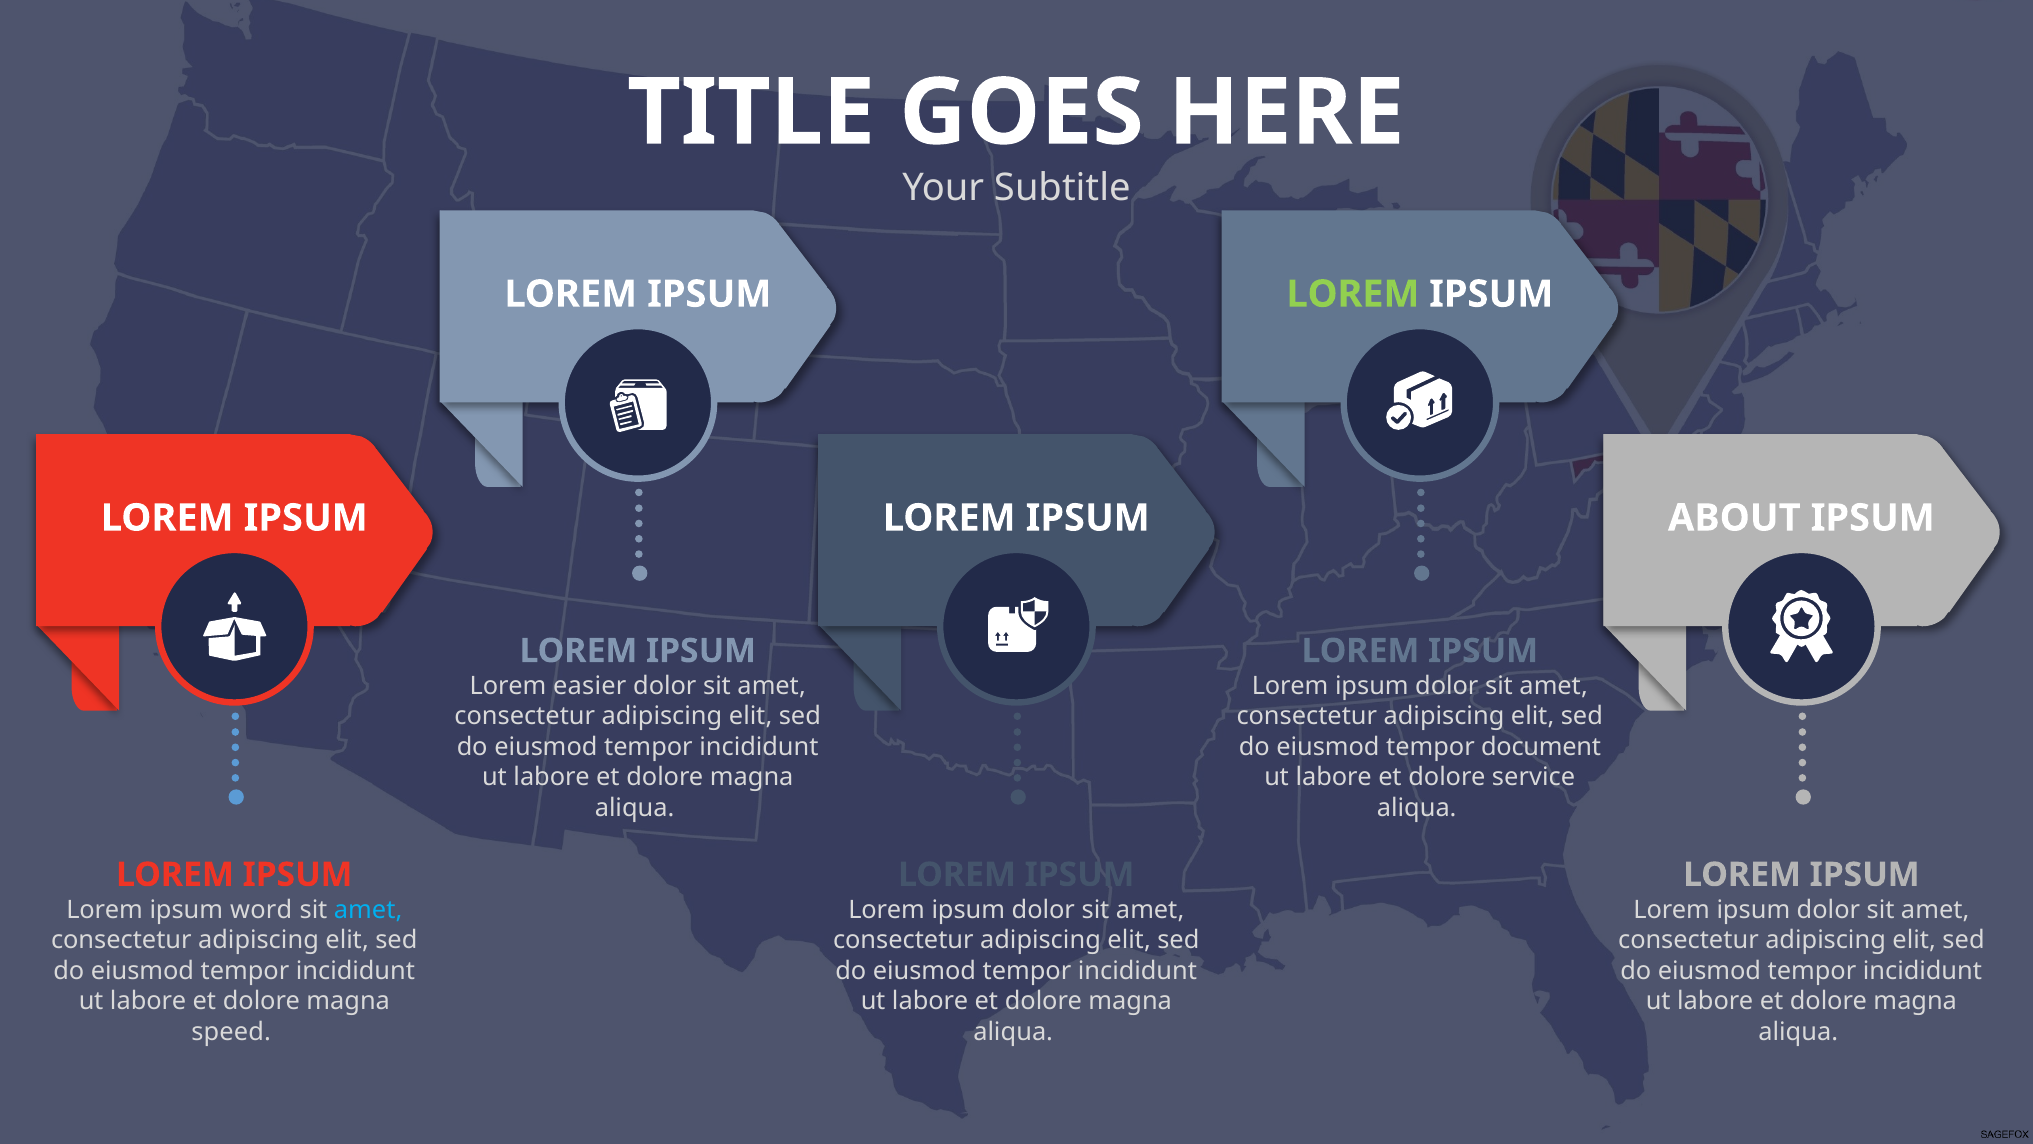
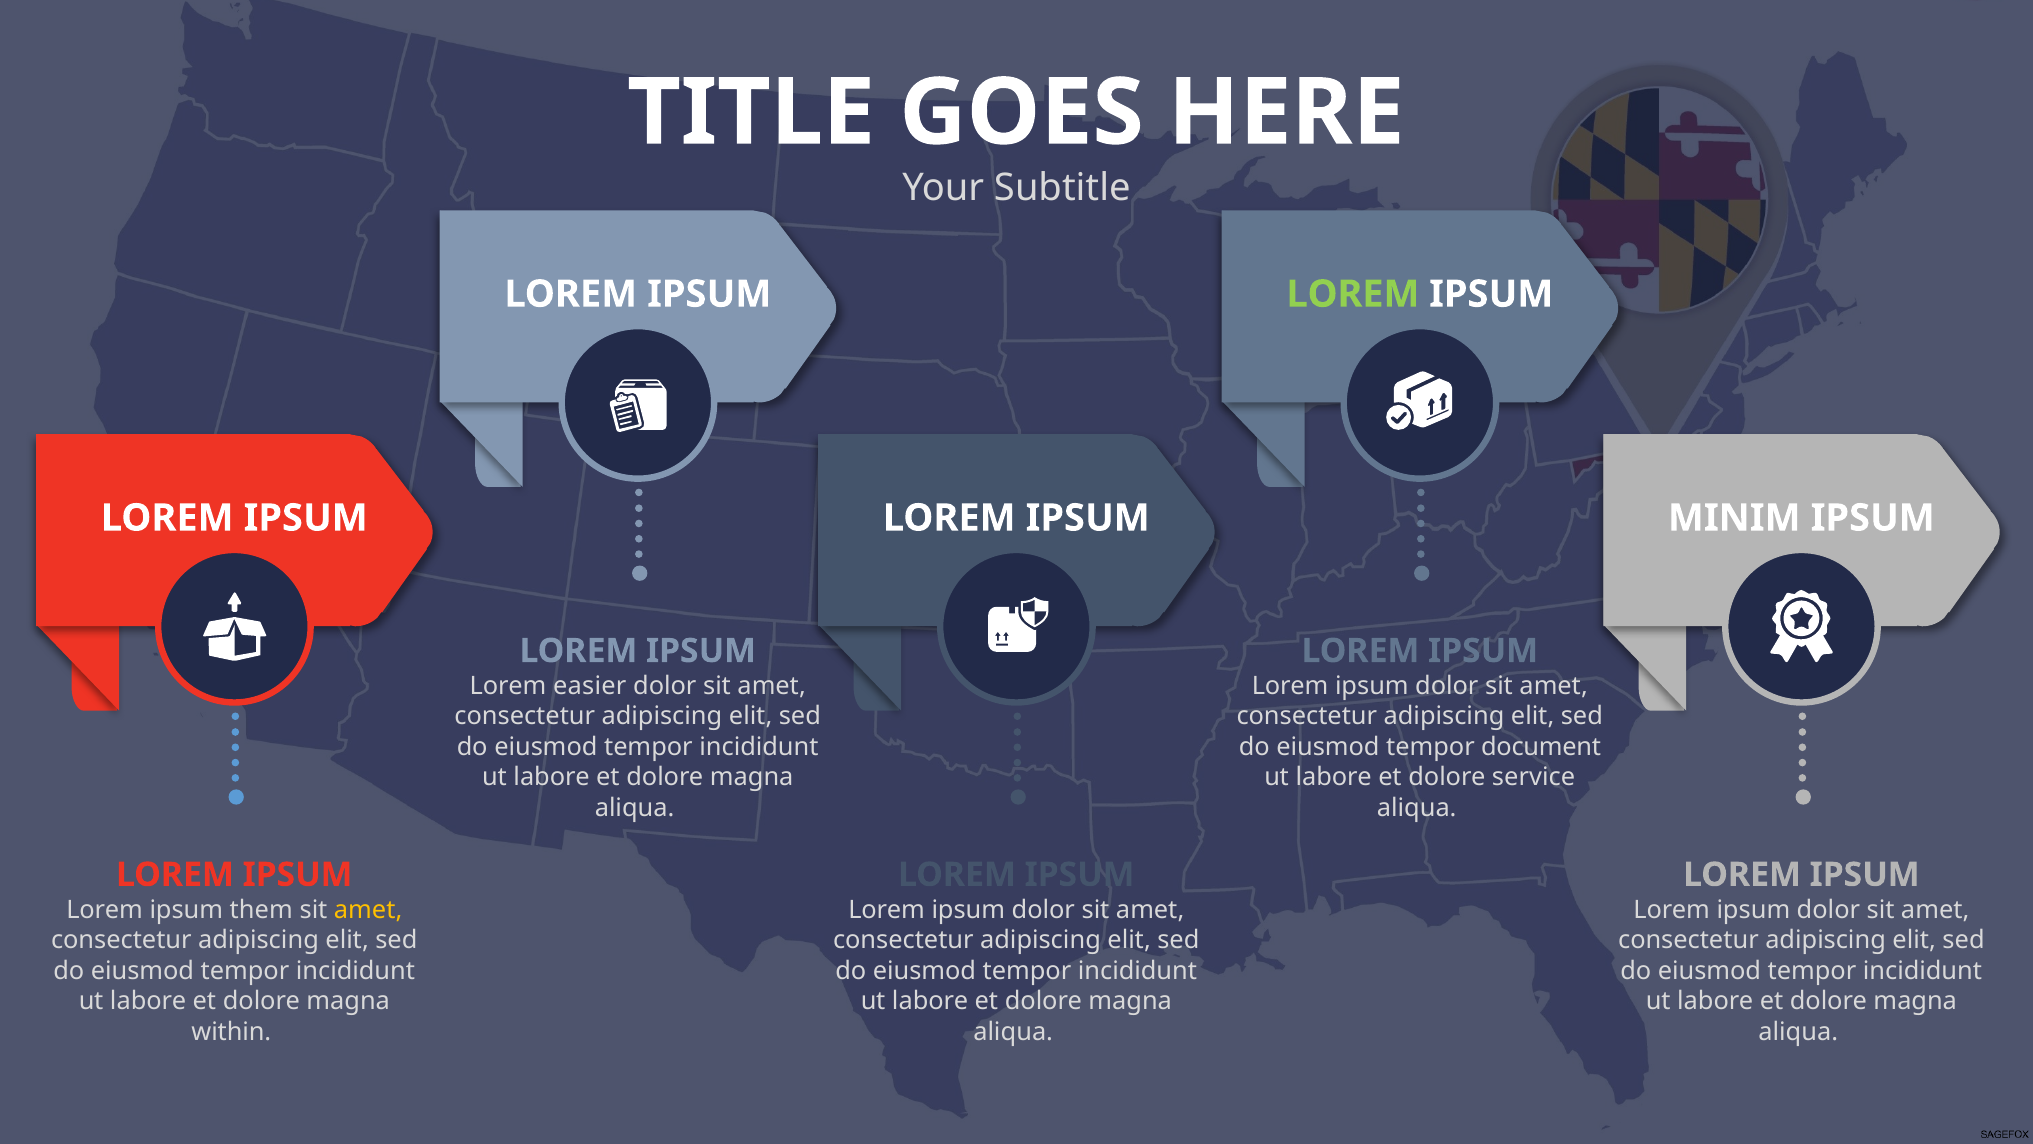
ABOUT: ABOUT -> MINIM
word: word -> them
amet at (368, 909) colour: light blue -> yellow
speed: speed -> within
